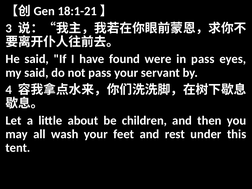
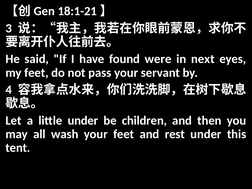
in pass: pass -> next
my said: said -> feet
little about: about -> under
